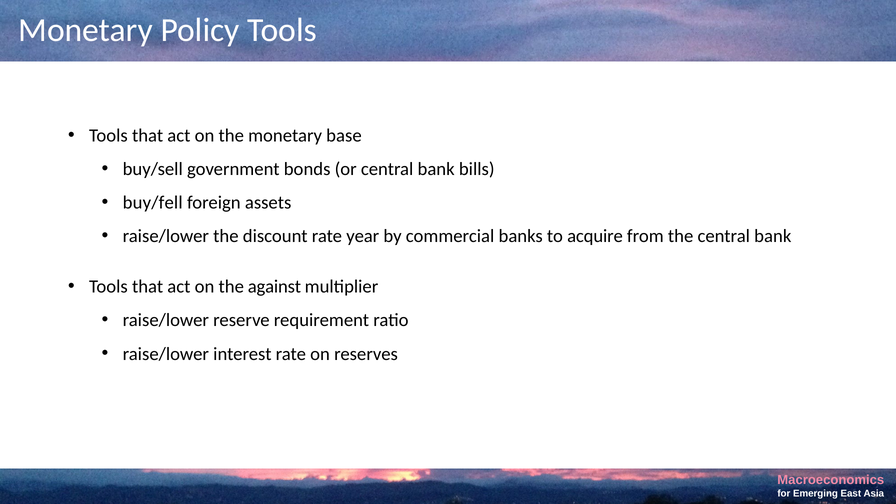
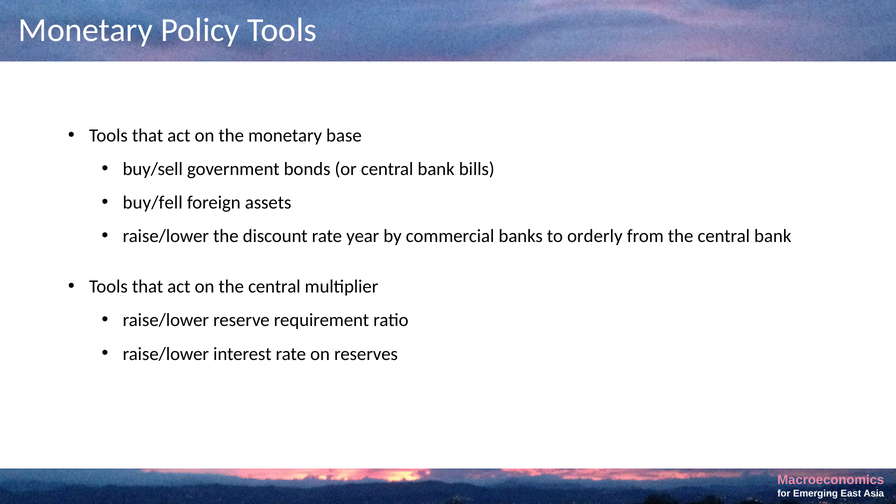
acquire: acquire -> orderly
on the against: against -> central
